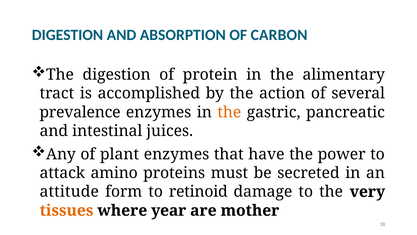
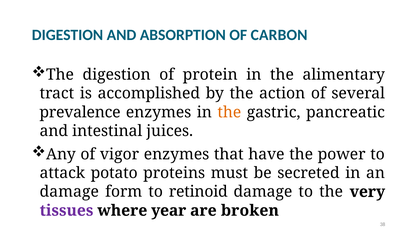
plant: plant -> vigor
amino: amino -> potato
attitude at (69, 191): attitude -> damage
tissues colour: orange -> purple
mother: mother -> broken
